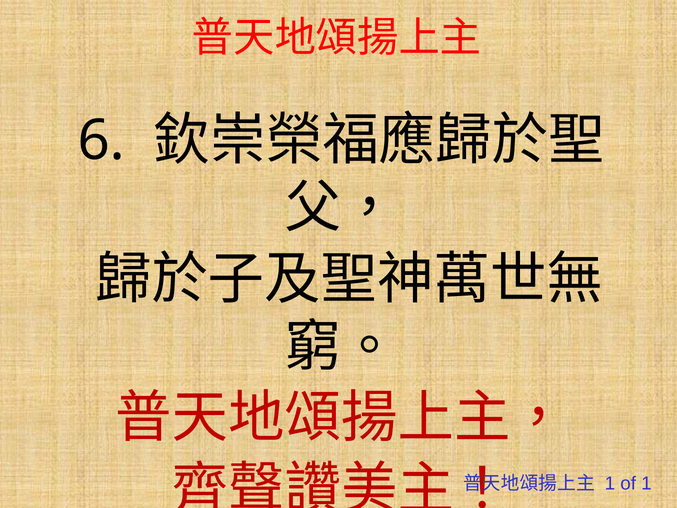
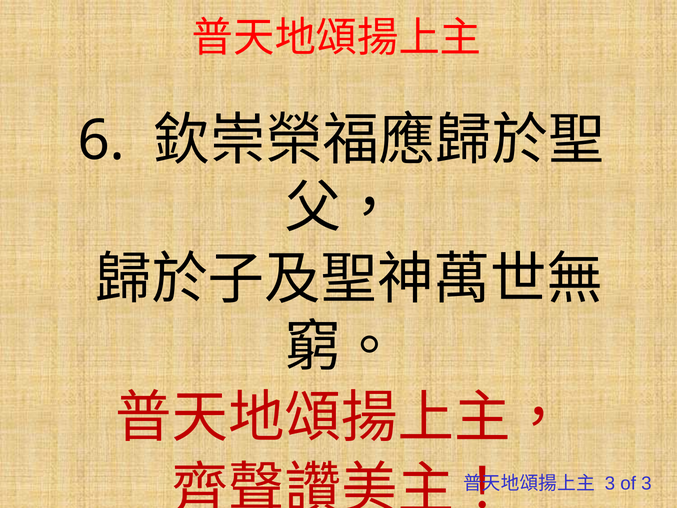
1 at (610, 483): 1 -> 3
of 1: 1 -> 3
